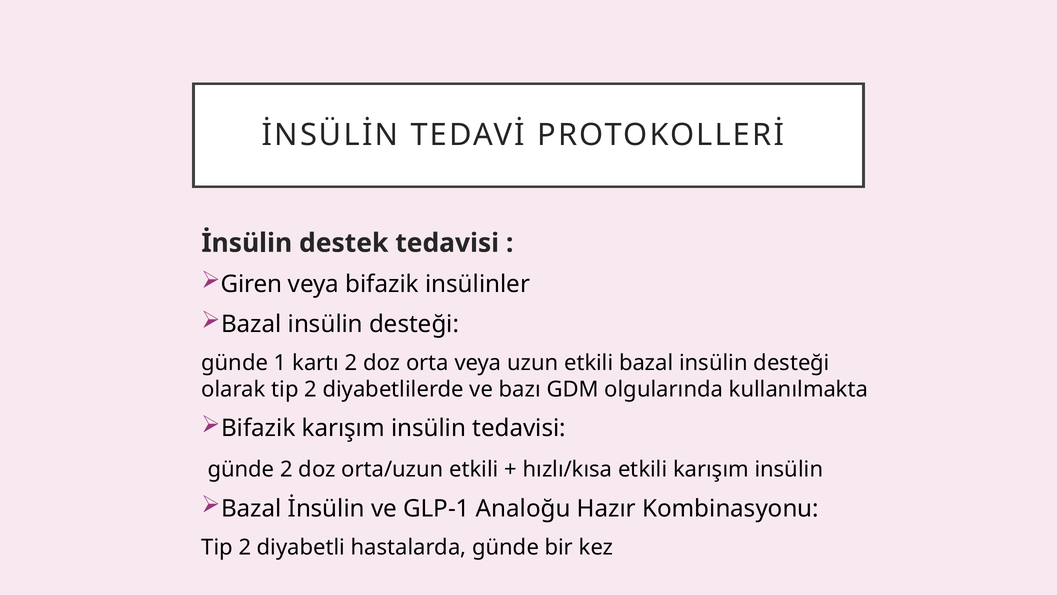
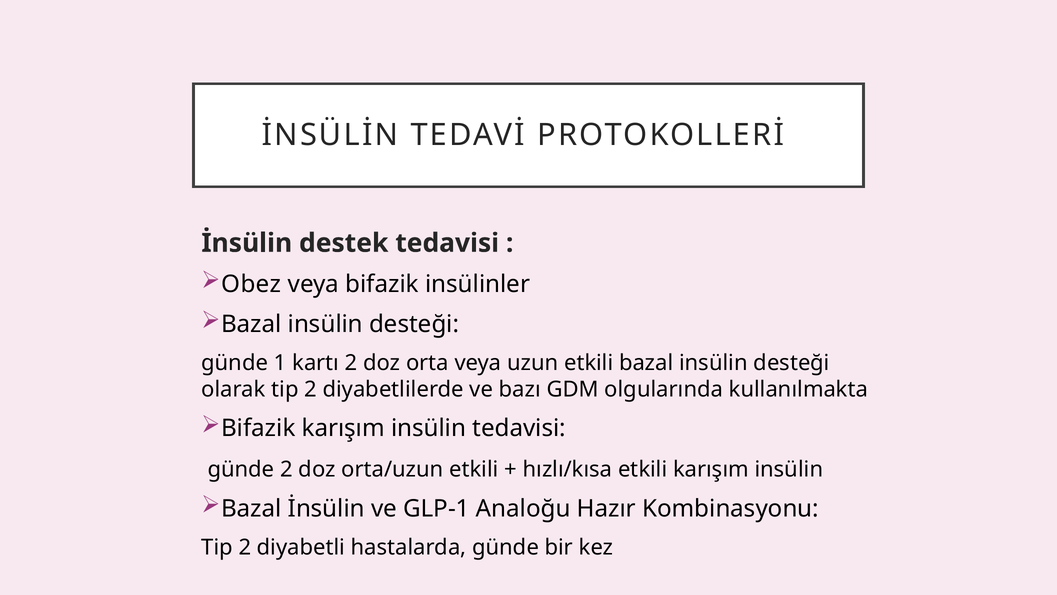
Giren: Giren -> Obez
